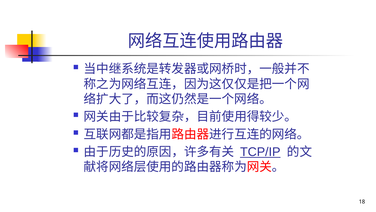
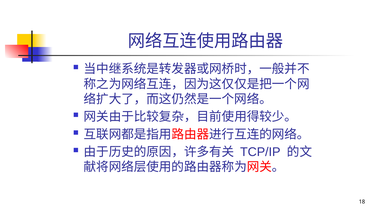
TCP/IP underline: present -> none
